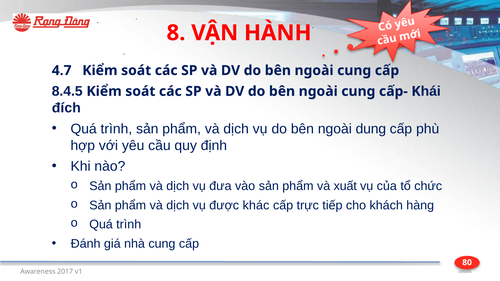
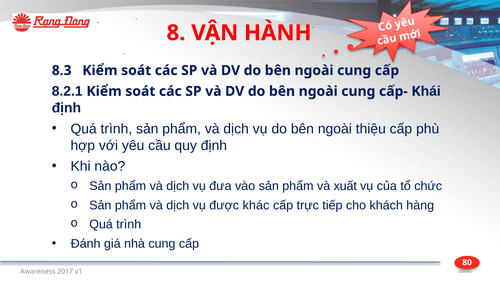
4.7: 4.7 -> 8.3
8.4.5: 8.4.5 -> 8.2.1
đích at (66, 108): đích -> định
dung: dung -> thiệu
